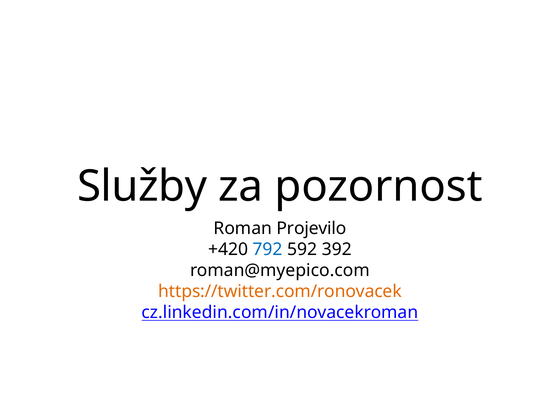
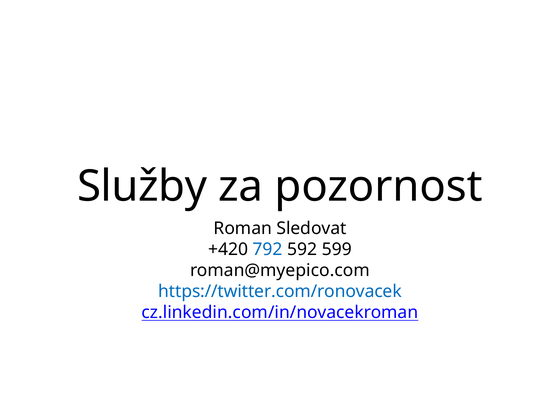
Projevilo: Projevilo -> Sledovat
392: 392 -> 599
https://twitter.com/ronovacek colour: orange -> blue
